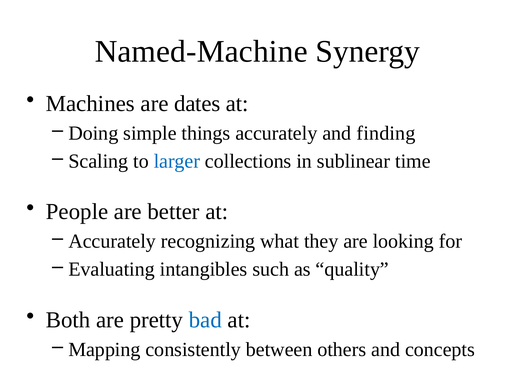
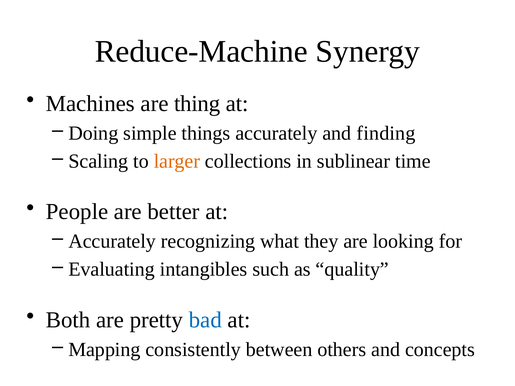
Named-Machine: Named-Machine -> Reduce-Machine
dates: dates -> thing
larger colour: blue -> orange
